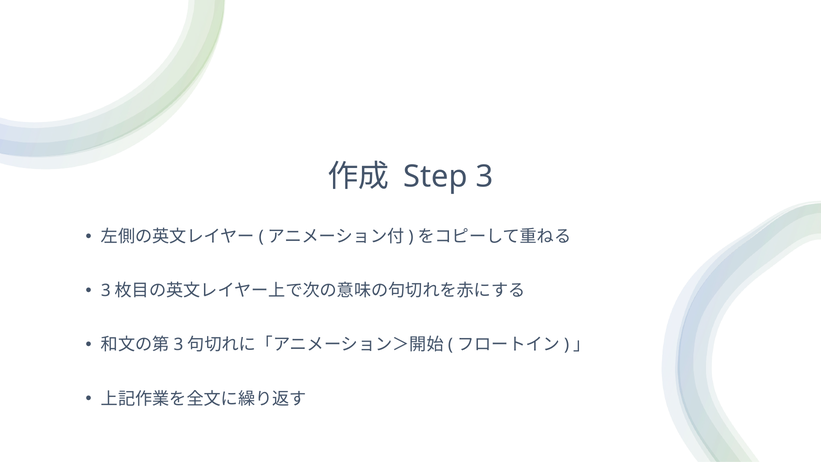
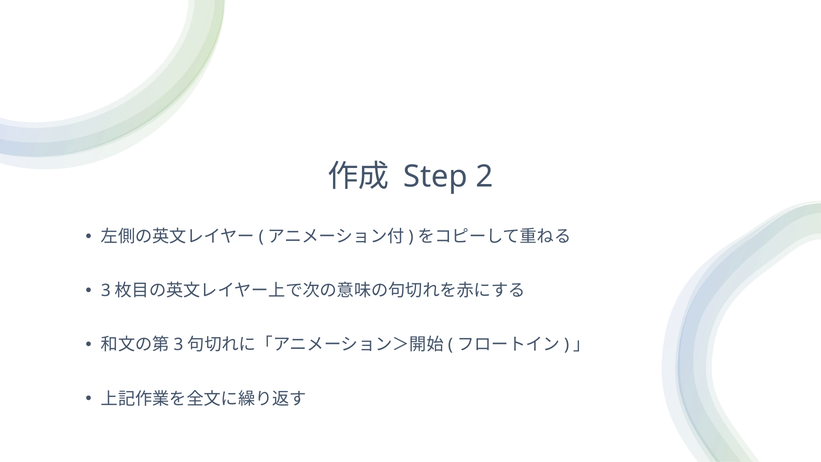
Step 3: 3 -> 2
